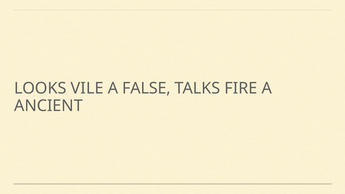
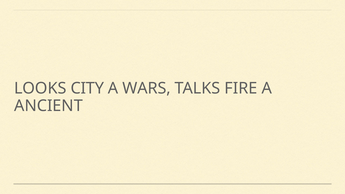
VILE: VILE -> CITY
FALSE: FALSE -> WARS
